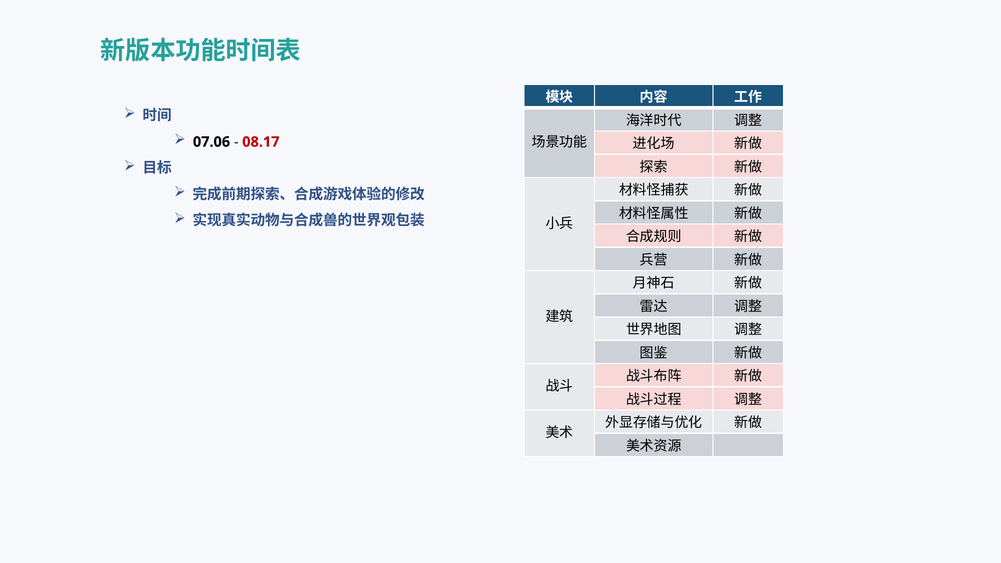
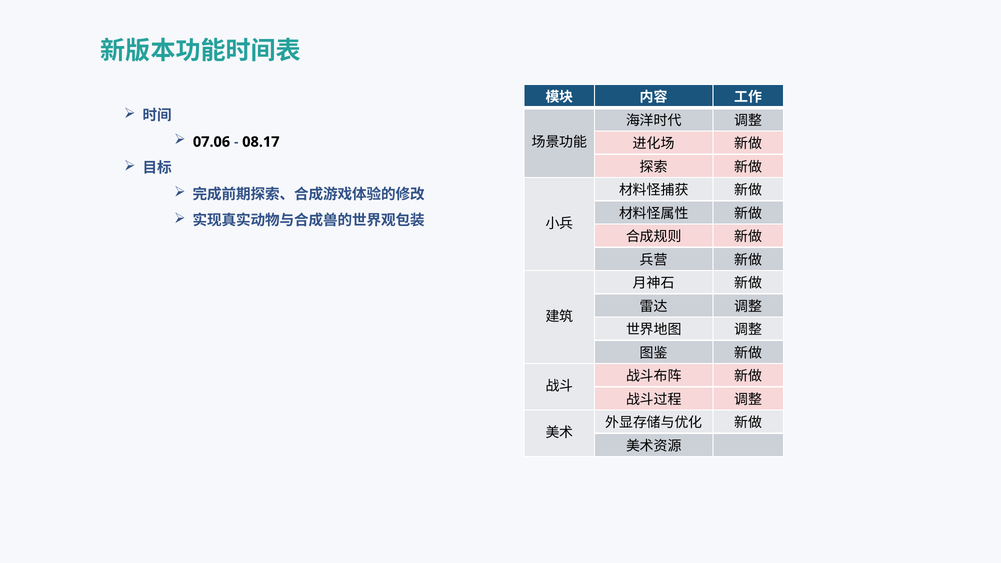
08.17 colour: red -> black
